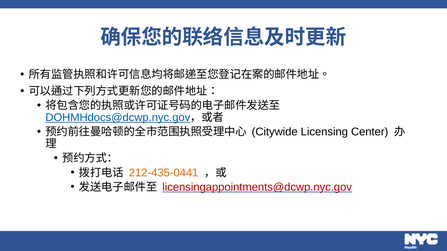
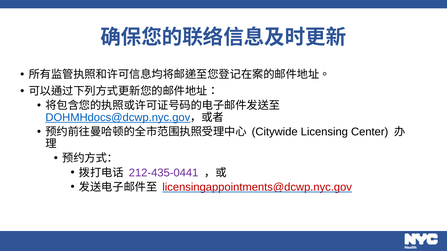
212-435-0441 colour: orange -> purple
